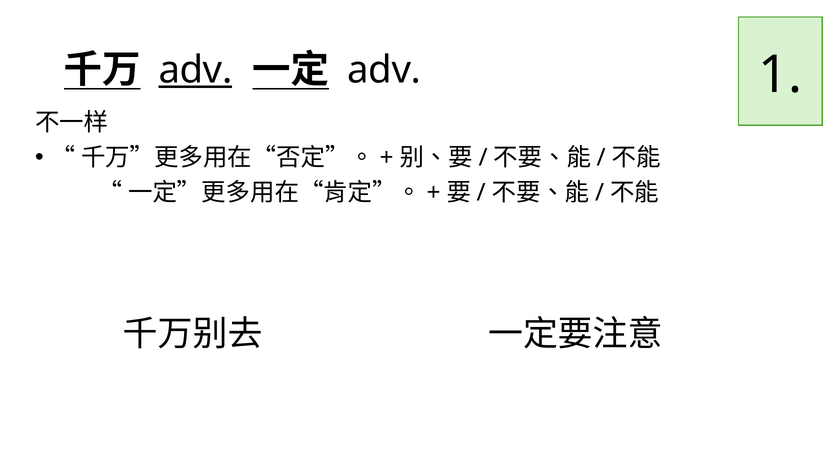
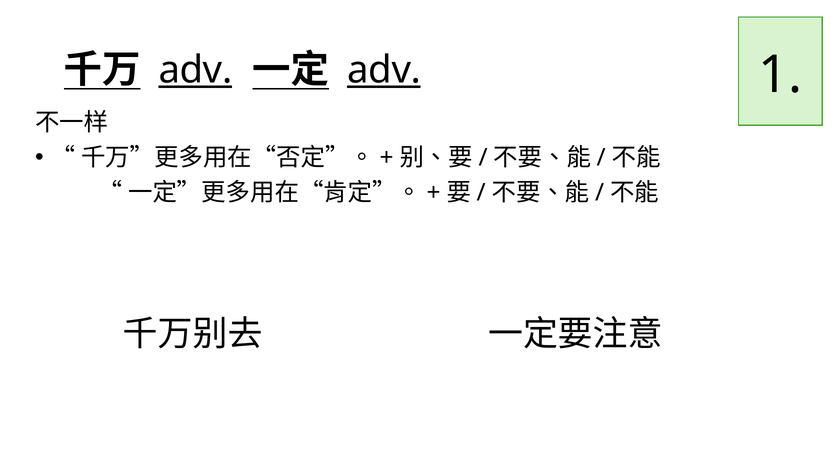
adv at (384, 70) underline: none -> present
